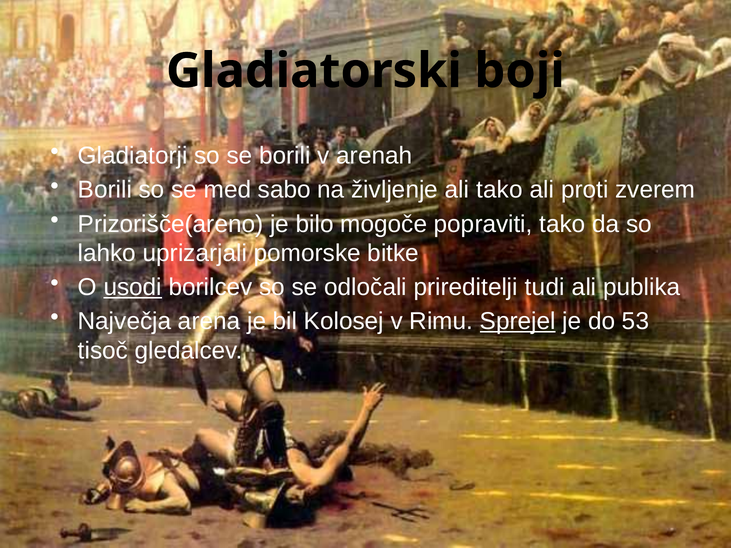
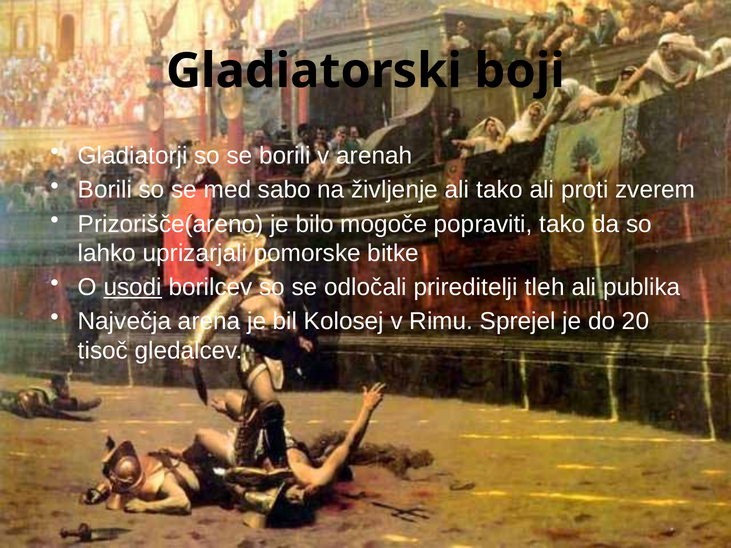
tudi: tudi -> tleh
Sprejel underline: present -> none
53: 53 -> 20
